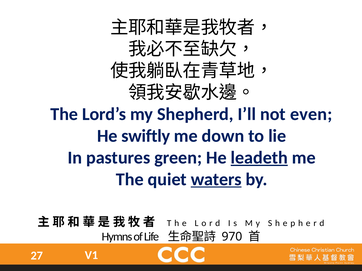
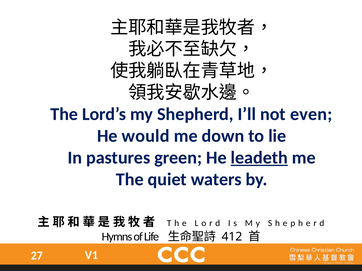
swiftly: swiftly -> would
waters underline: present -> none
970: 970 -> 412
